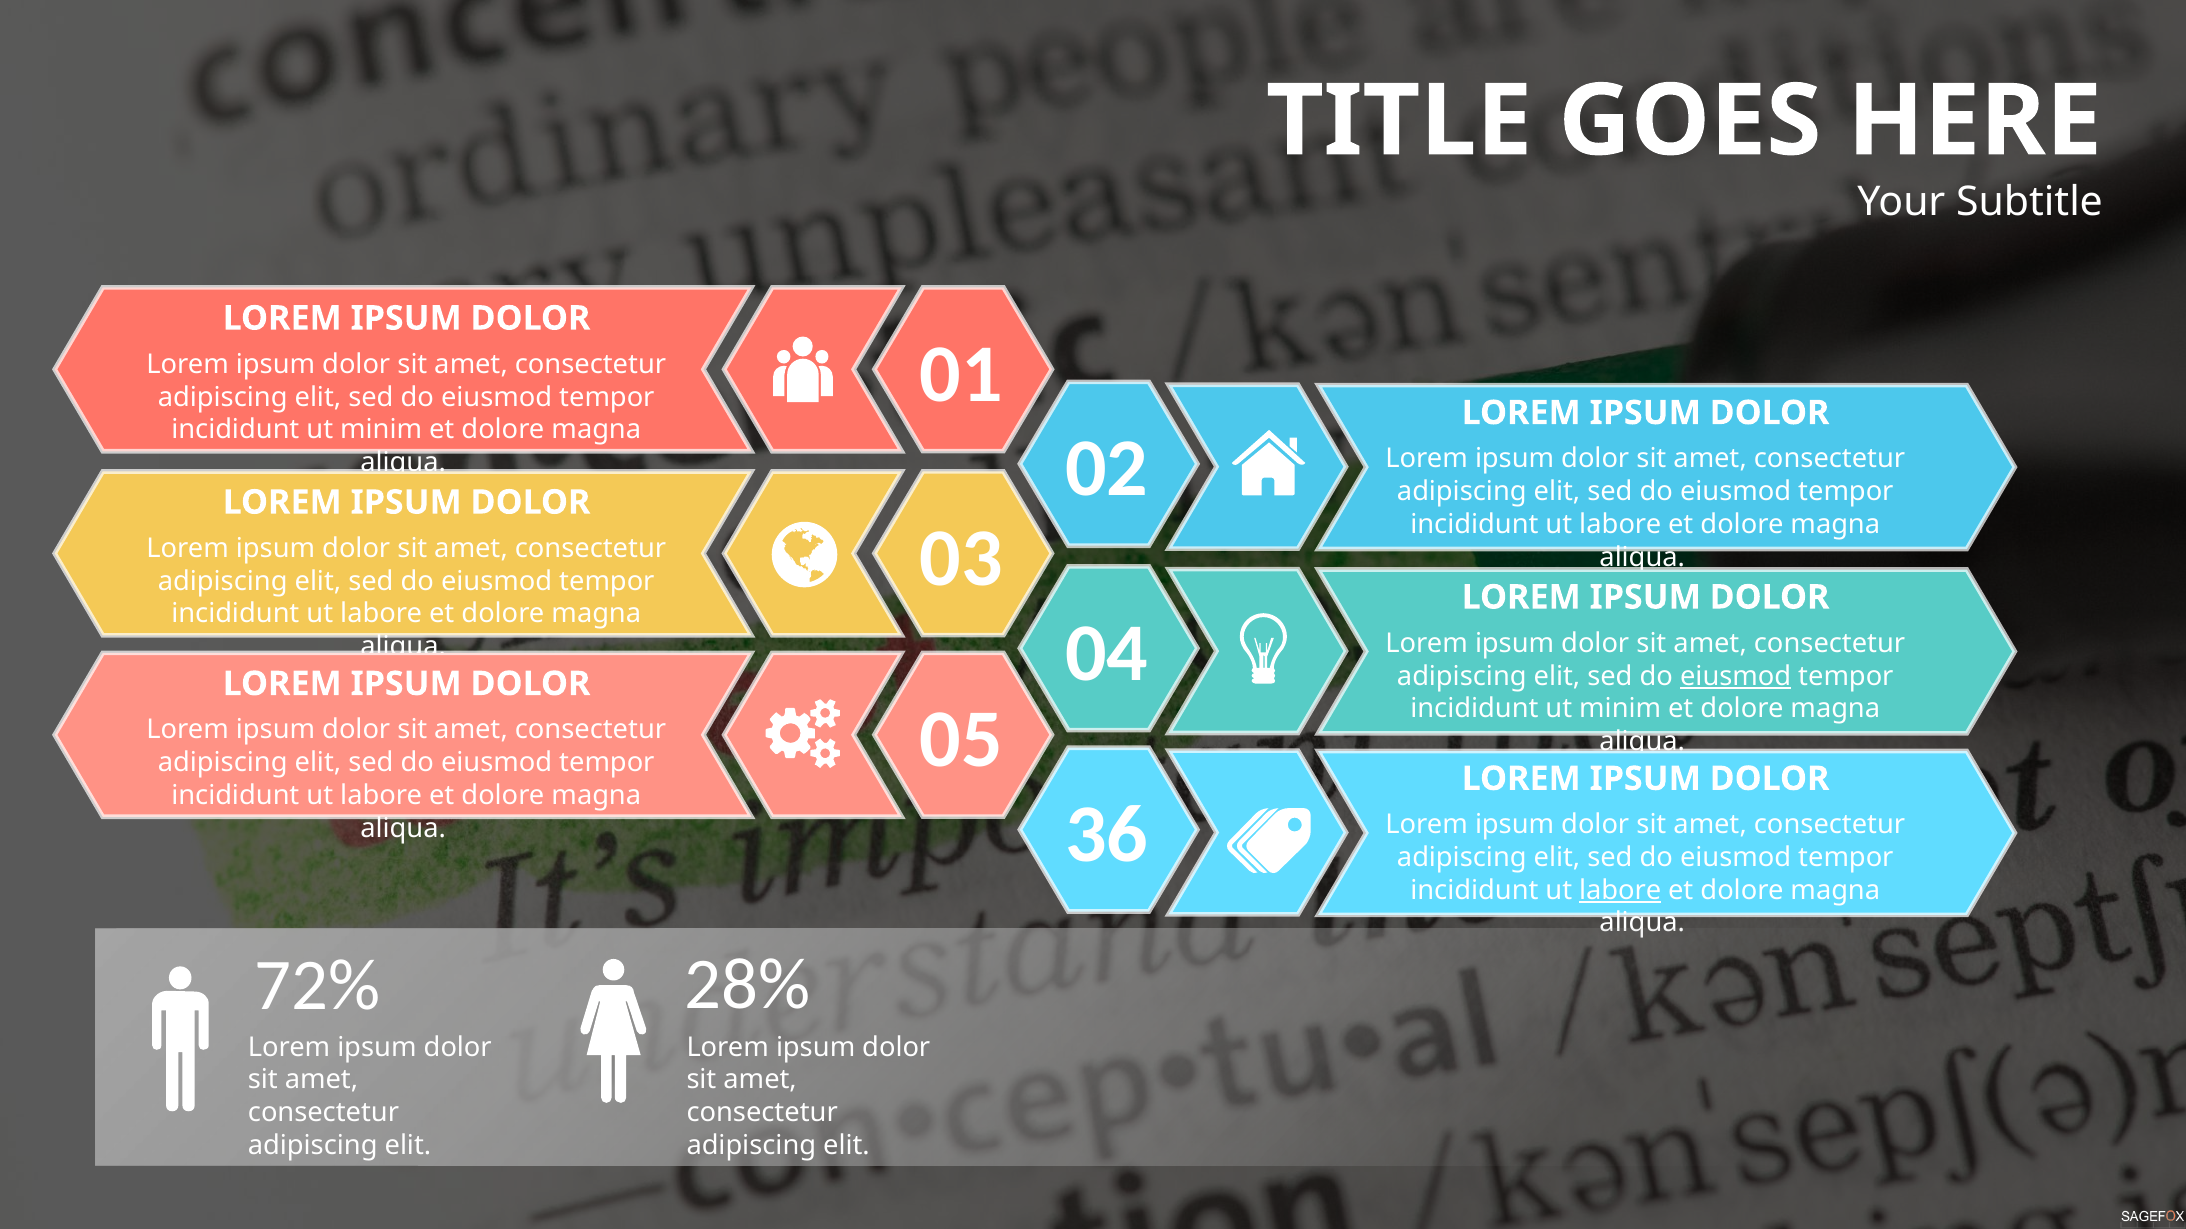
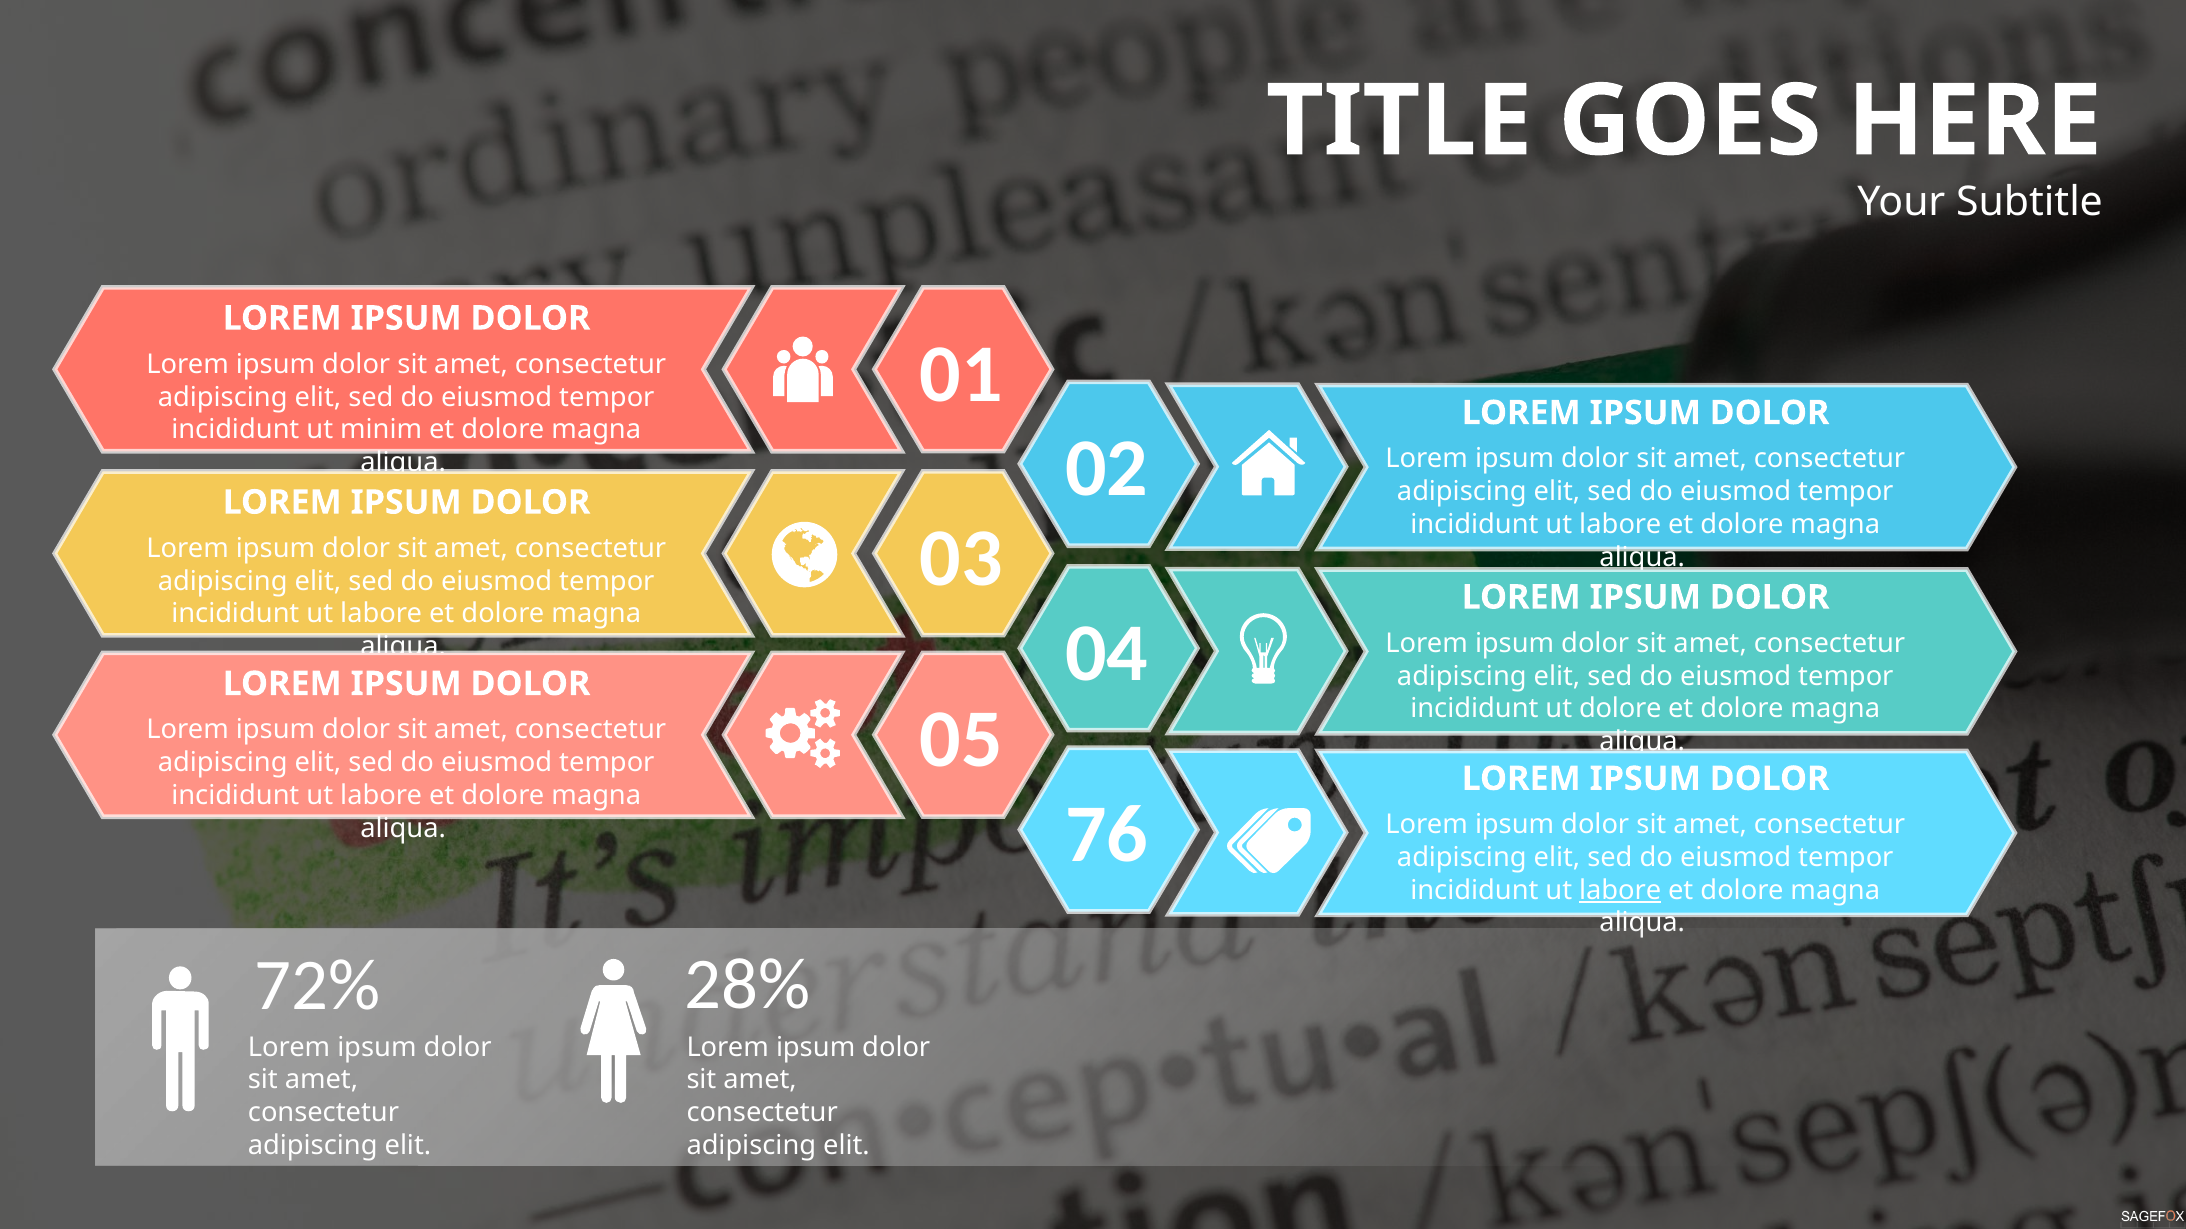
eiusmod at (1736, 676) underline: present -> none
minim at (1620, 709): minim -> dolore
36: 36 -> 76
